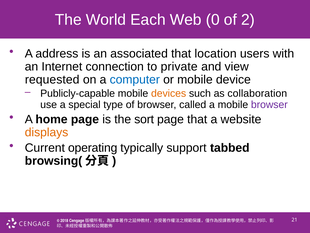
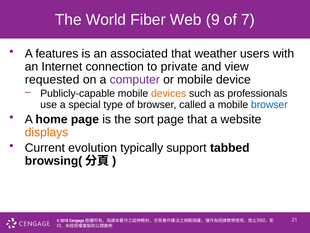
Each: Each -> Fiber
0: 0 -> 9
2: 2 -> 7
address: address -> features
location: location -> weather
computer colour: blue -> purple
collaboration: collaboration -> professionals
browser at (269, 105) colour: purple -> blue
operating: operating -> evolution
